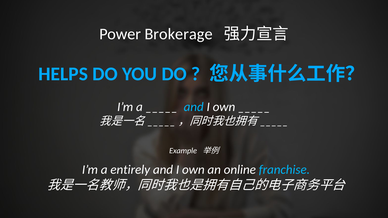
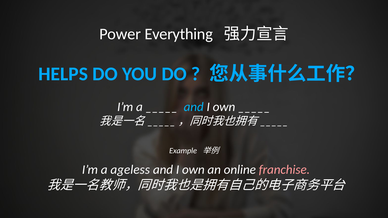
Brokerage: Brokerage -> Everything
entirely: entirely -> ageless
franchise colour: light blue -> pink
